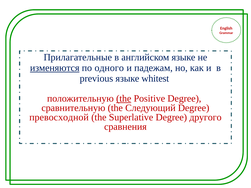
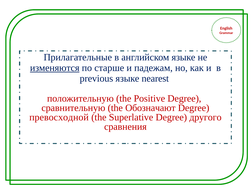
одного: одного -> старше
whitest: whitest -> nearest
the at (124, 99) underline: present -> none
Следующий: Следующий -> Обозначают
